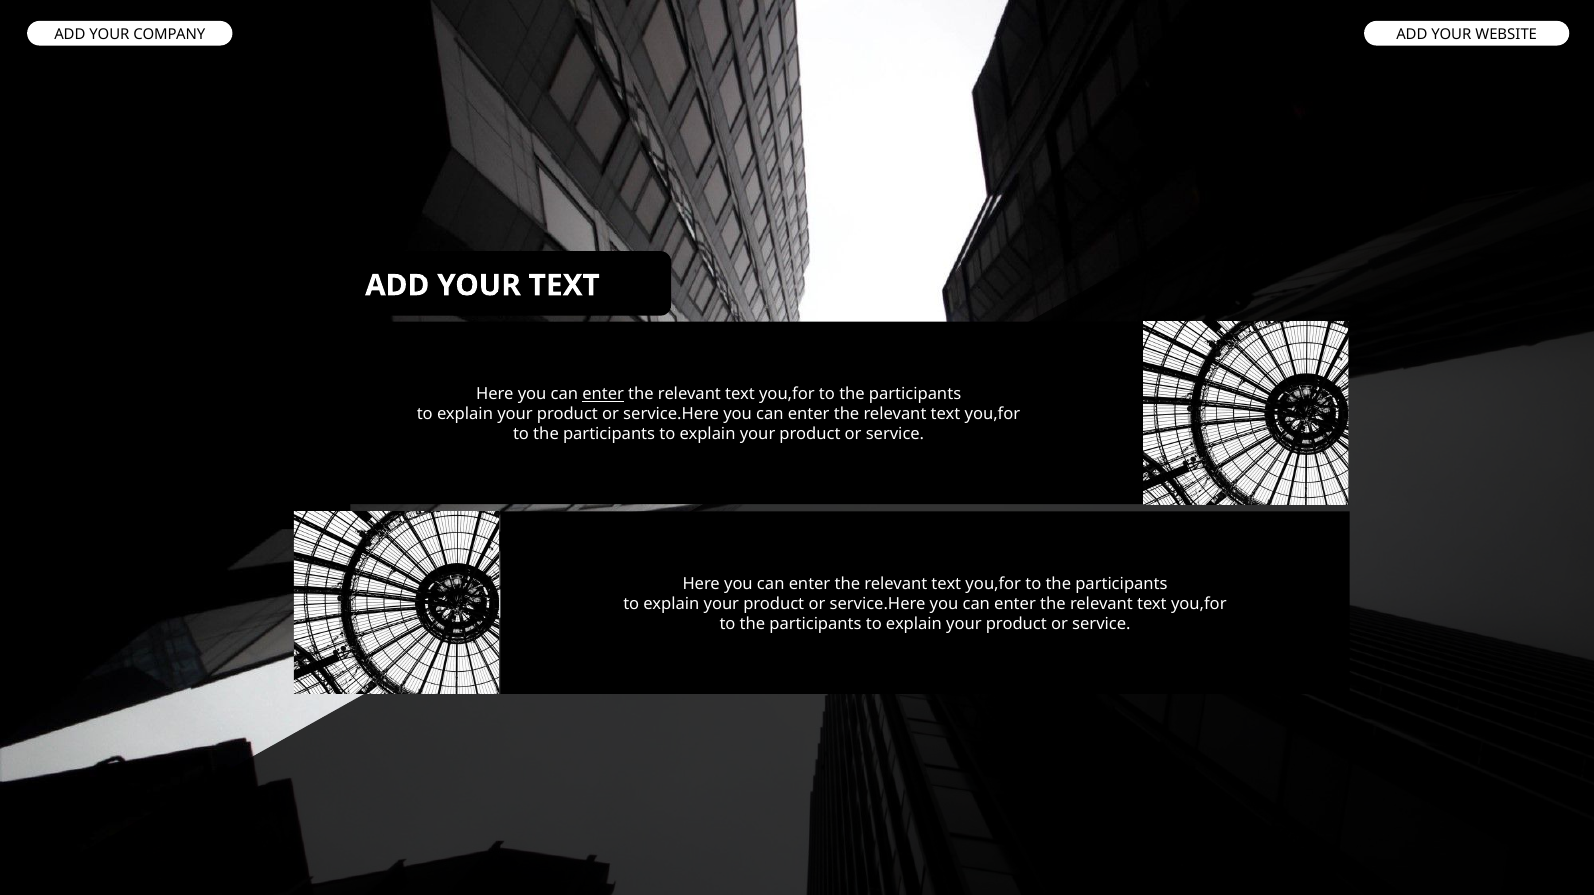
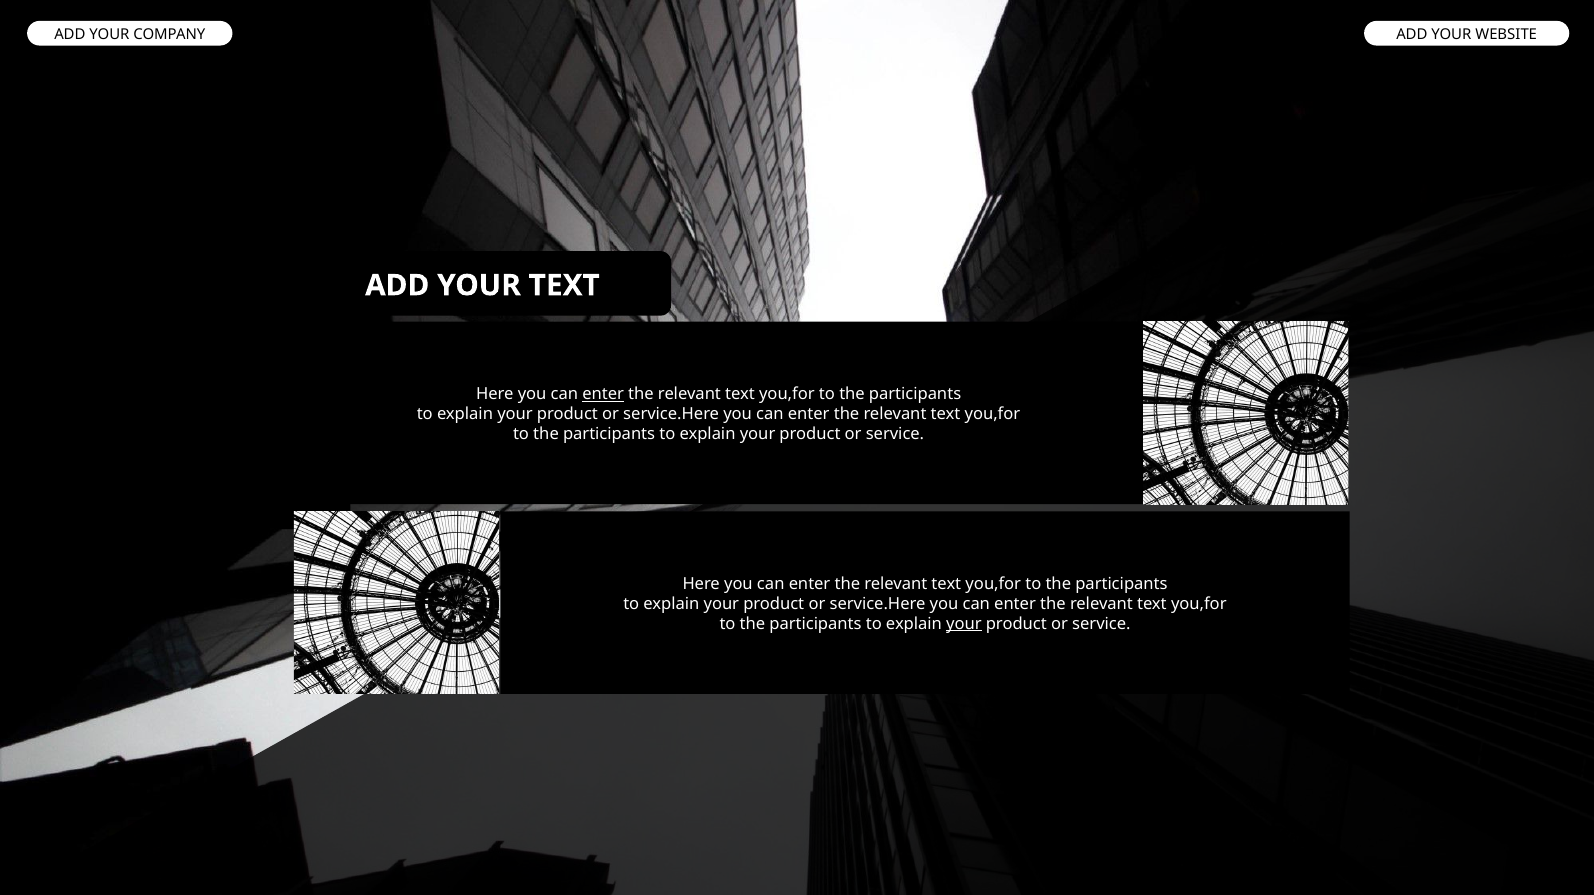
your at (964, 624) underline: none -> present
